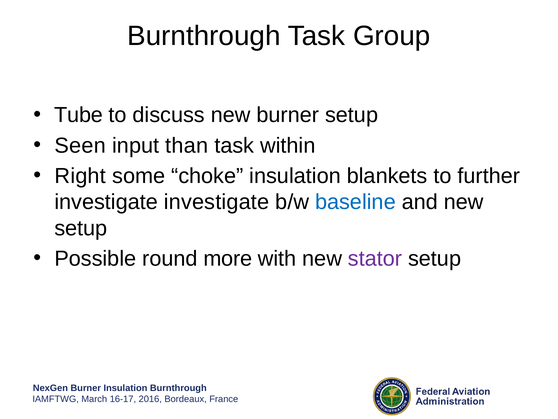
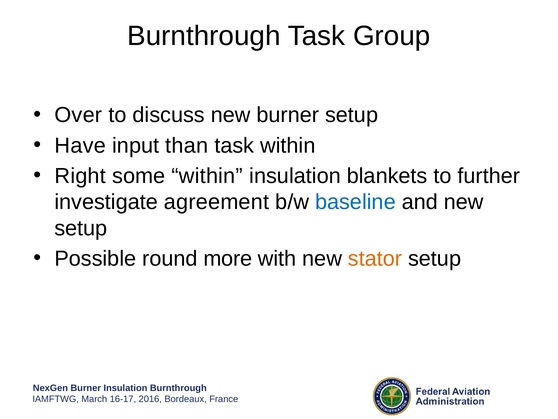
Tube: Tube -> Over
Seen: Seen -> Have
some choke: choke -> within
investigate investigate: investigate -> agreement
stator colour: purple -> orange
